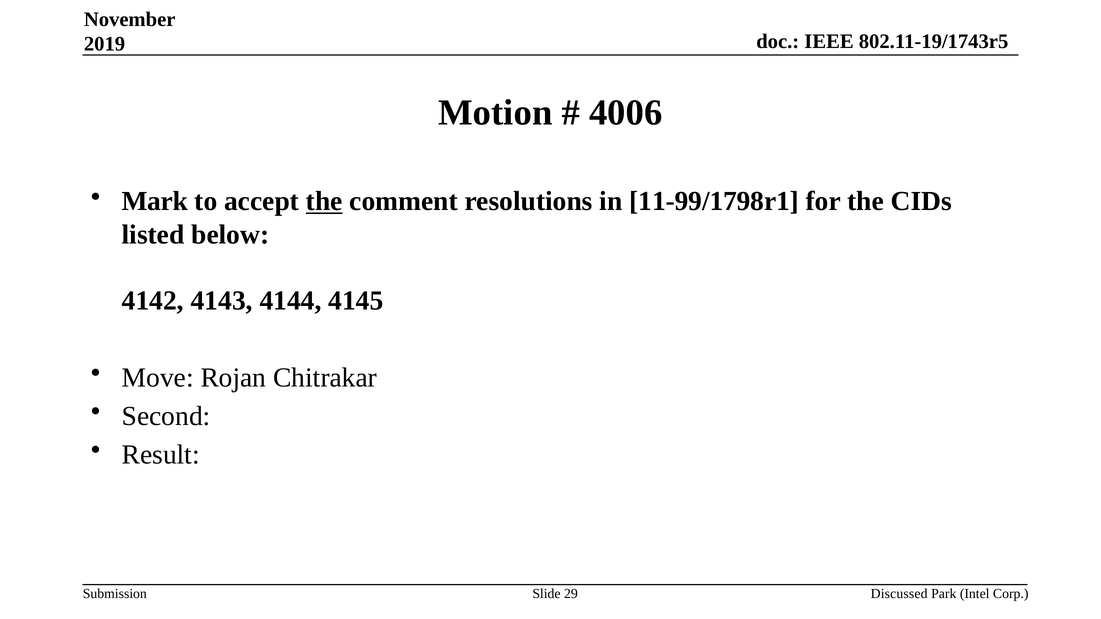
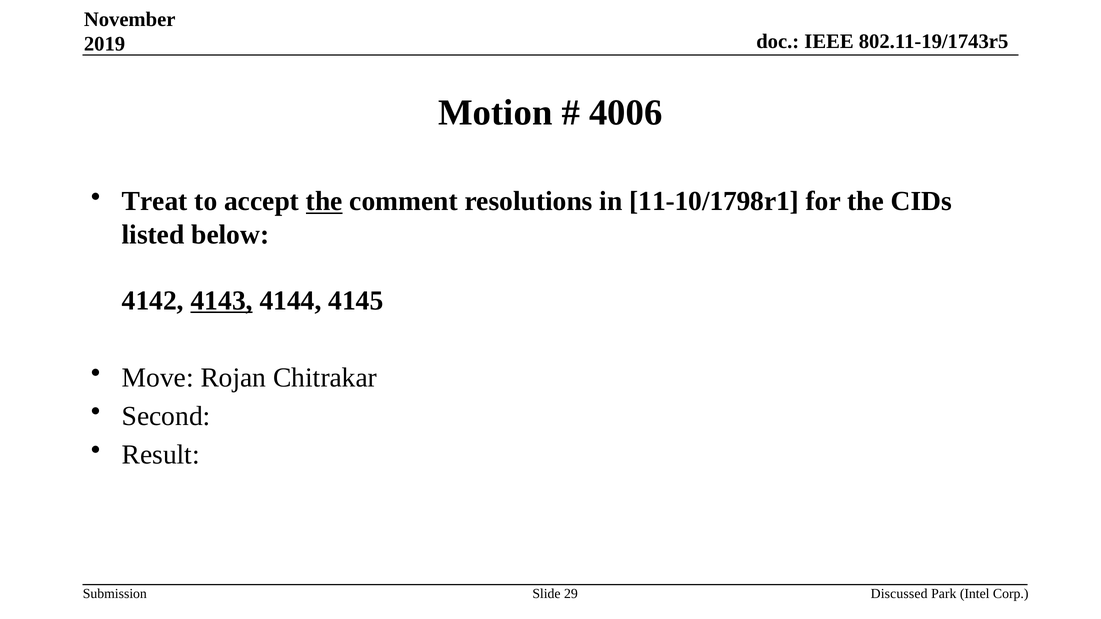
Mark: Mark -> Treat
11-99/1798r1: 11-99/1798r1 -> 11-10/1798r1
4143 underline: none -> present
